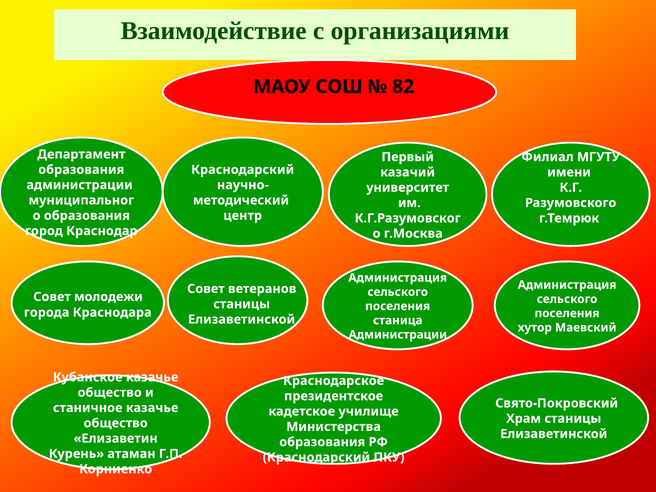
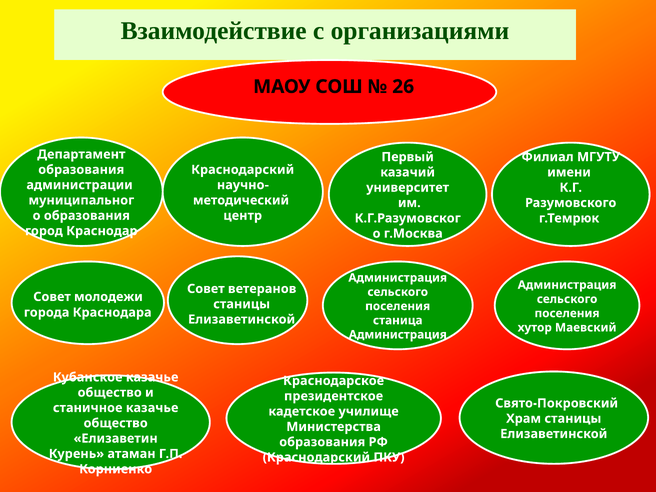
82: 82 -> 26
Администрации at (398, 335): Администрации -> Администрация
